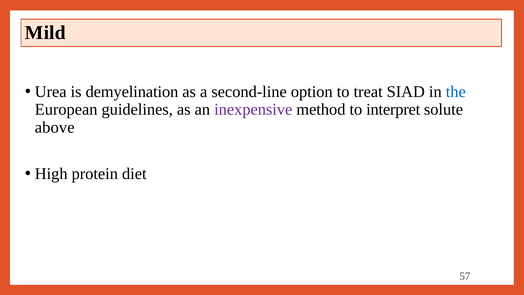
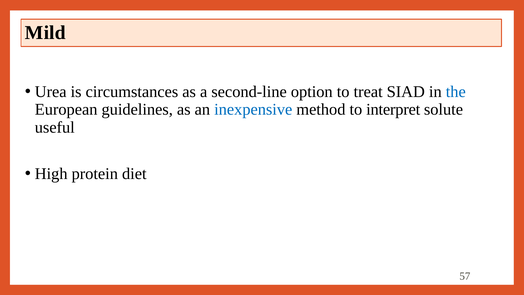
demyelination: demyelination -> circumstances
inexpensive colour: purple -> blue
above: above -> useful
